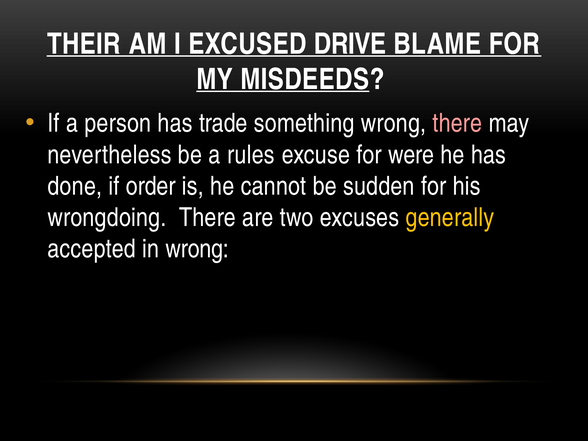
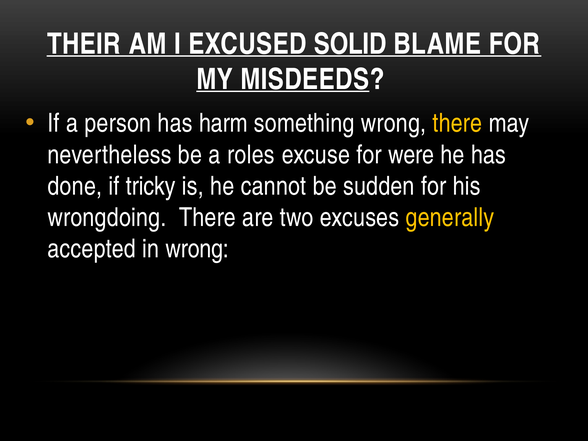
DRIVE: DRIVE -> SOLID
trade: trade -> harm
there at (457, 123) colour: pink -> yellow
rules: rules -> roles
order: order -> tricky
